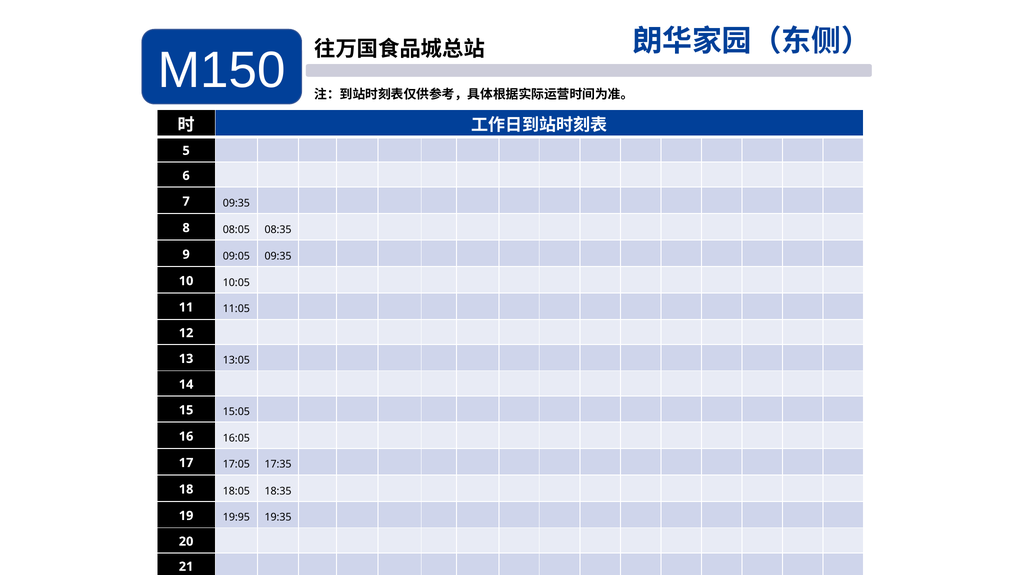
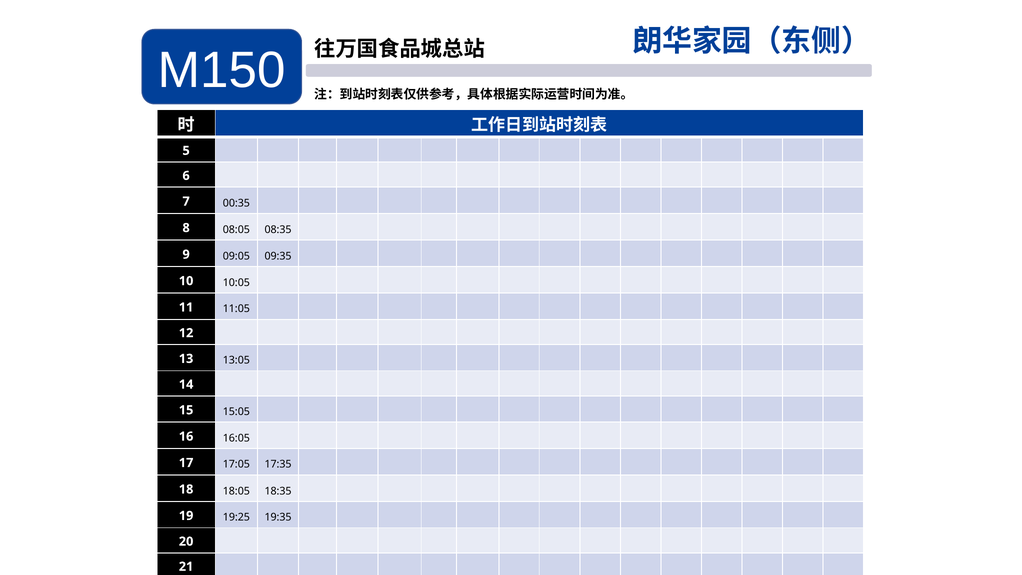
7 09:35: 09:35 -> 00:35
19:95: 19:95 -> 19:25
